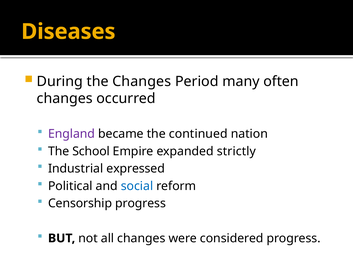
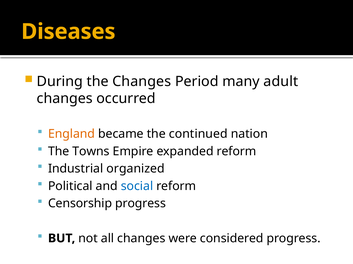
often: often -> adult
England colour: purple -> orange
School: School -> Towns
expanded strictly: strictly -> reform
expressed: expressed -> organized
